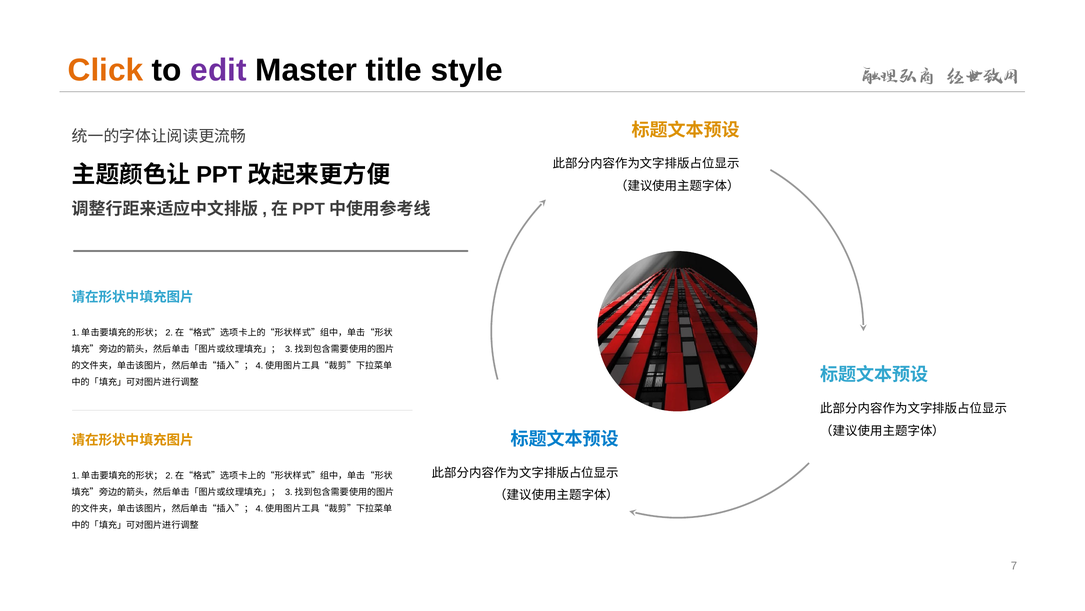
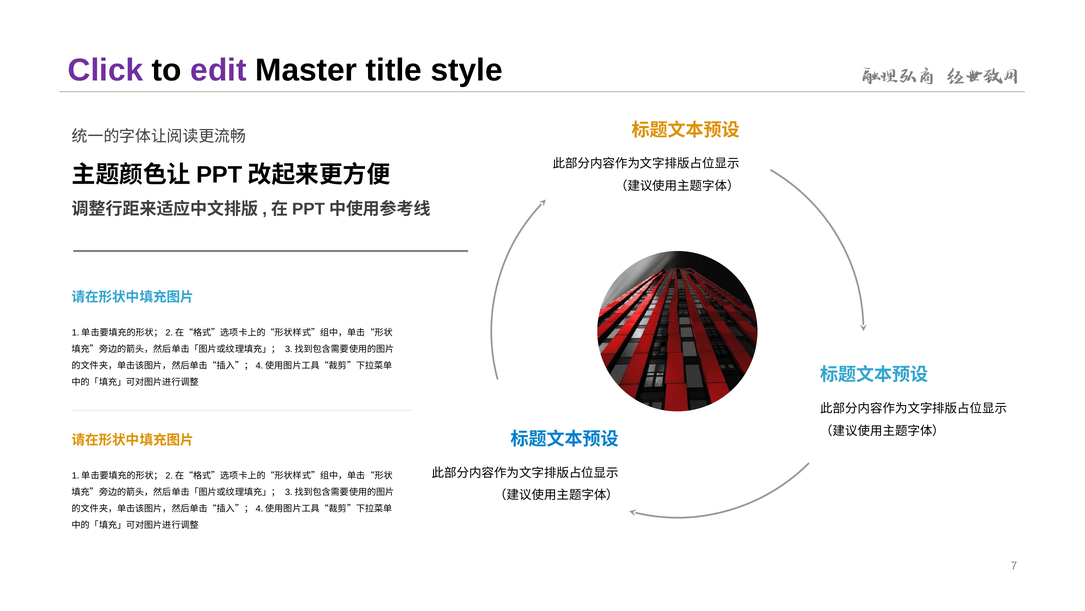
Click colour: orange -> purple
